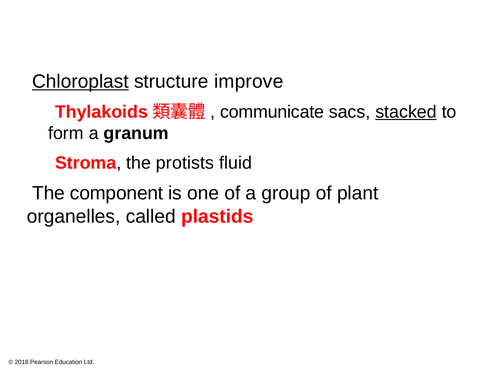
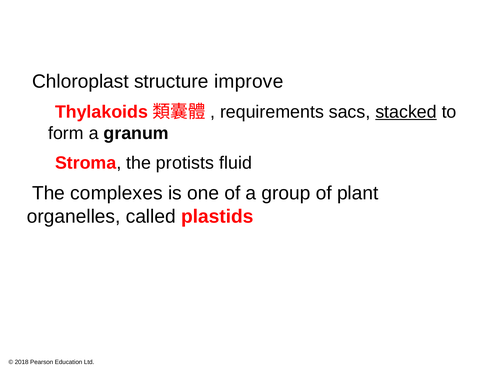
Chloroplast underline: present -> none
communicate: communicate -> requirements
component: component -> complexes
